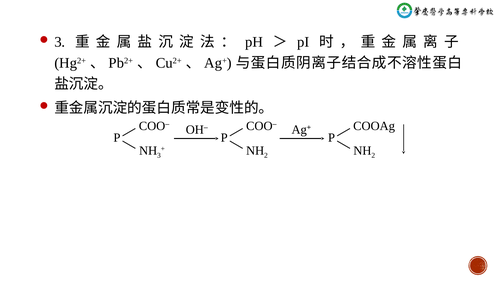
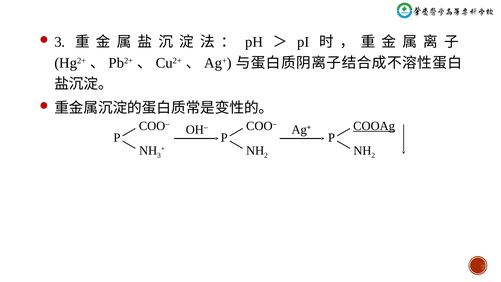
COOAg underline: none -> present
